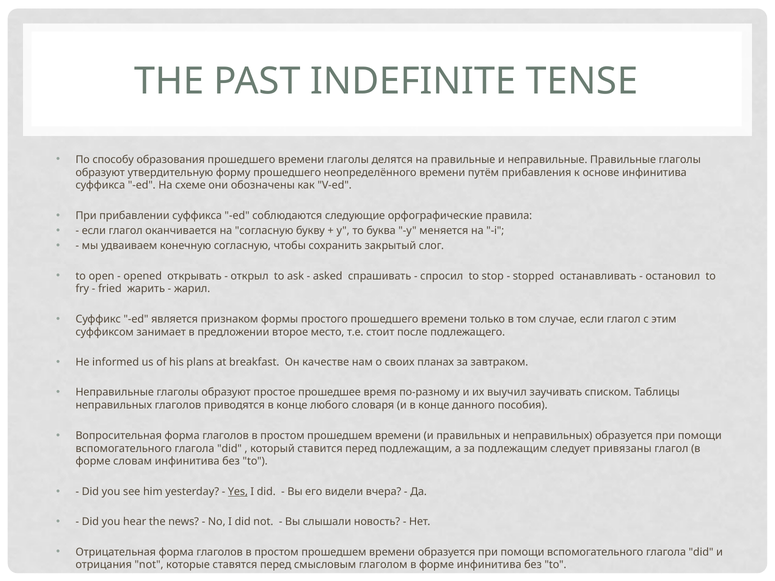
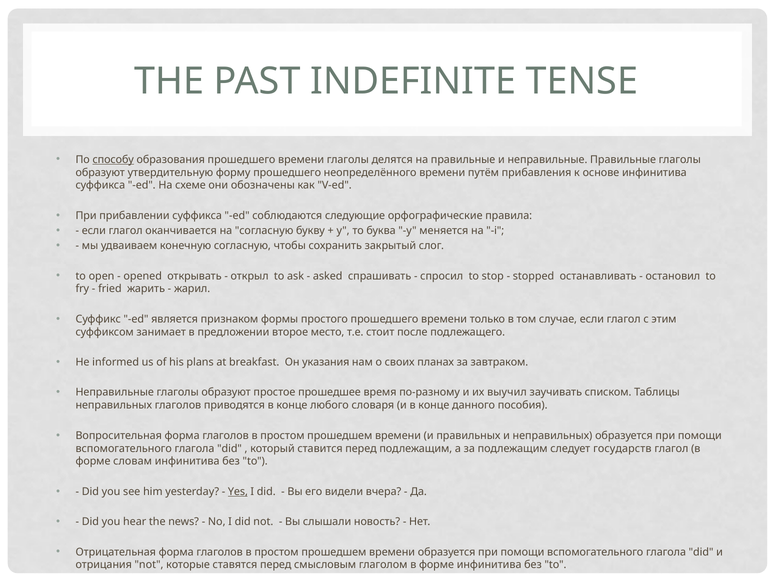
способу underline: none -> present
качестве: качестве -> указания
привязаны: привязаны -> государств
